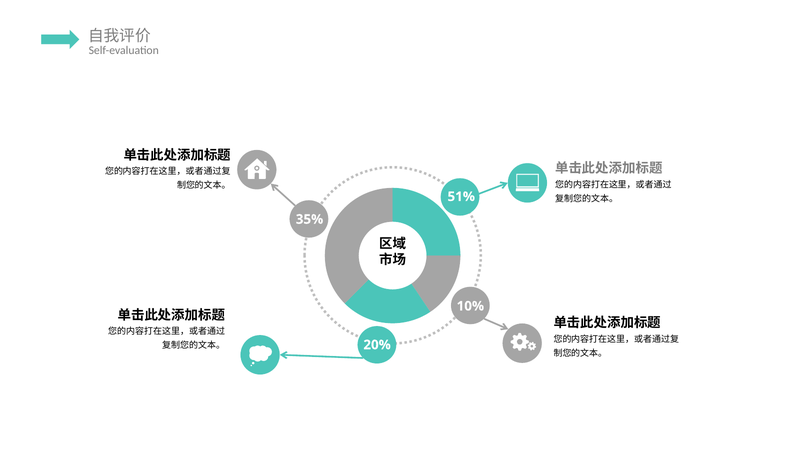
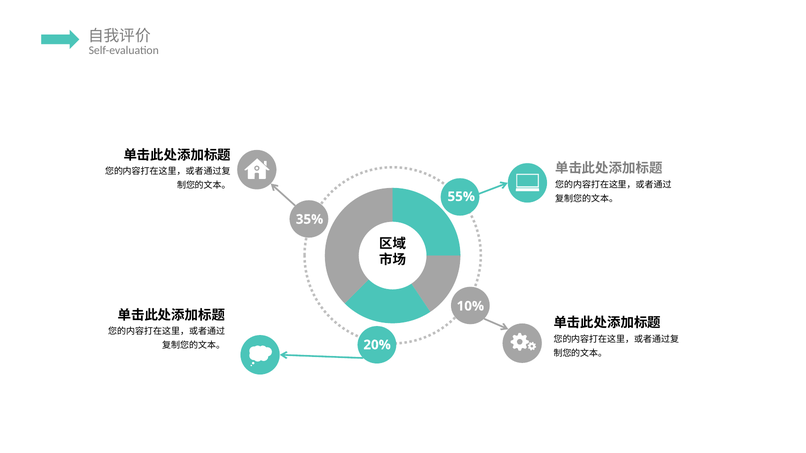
51%: 51% -> 55%
